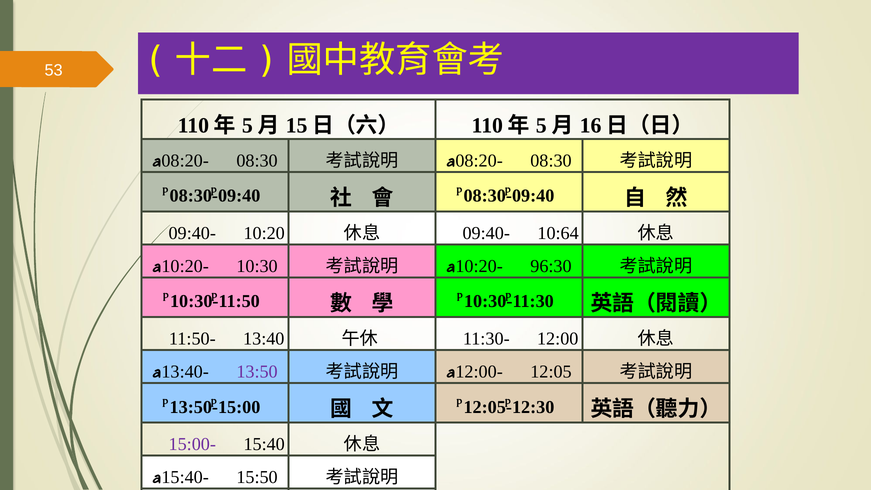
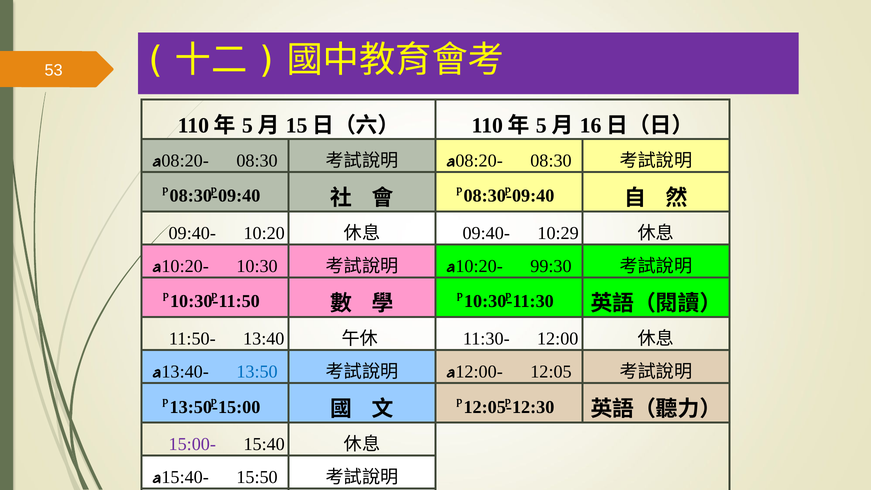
10:64: 10:64 -> 10:29
96:30: 96:30 -> 99:30
13:50 colour: purple -> blue
